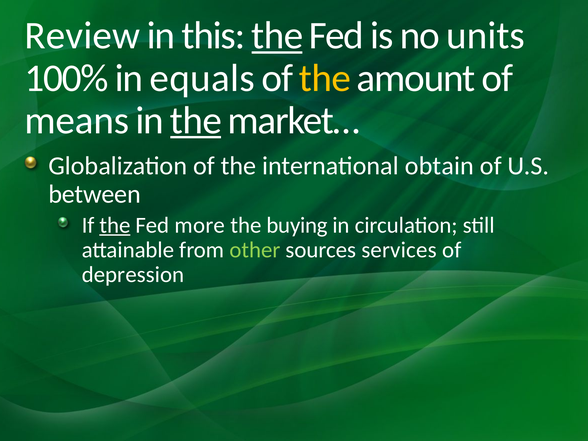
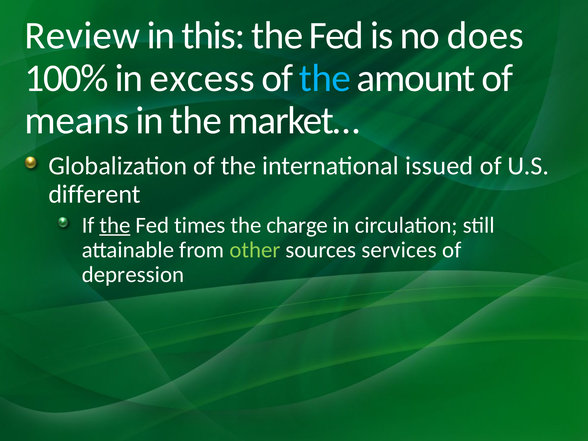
the at (277, 36) underline: present -> none
units: units -> does
equals: equals -> excess
the at (325, 78) colour: yellow -> light blue
the at (196, 120) underline: present -> none
obtain: obtain -> issued
between: between -> different
more: more -> times
buying: buying -> charge
